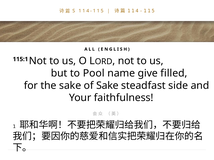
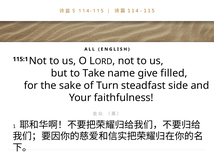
Pool: Pool -> Take
of Sake: Sake -> Turn
